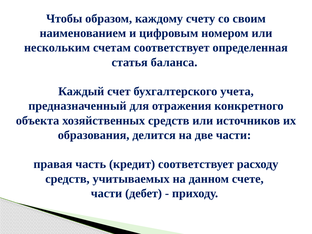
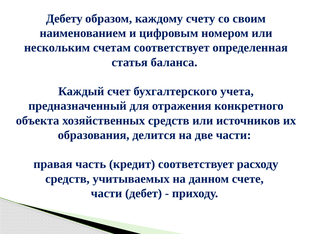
Чтобы: Чтобы -> Дебету
